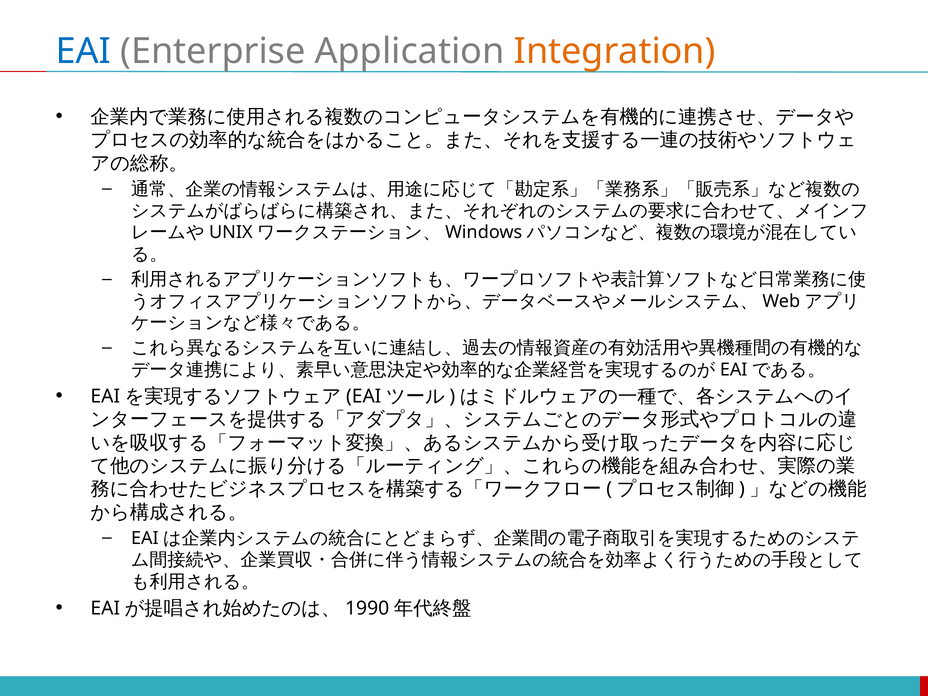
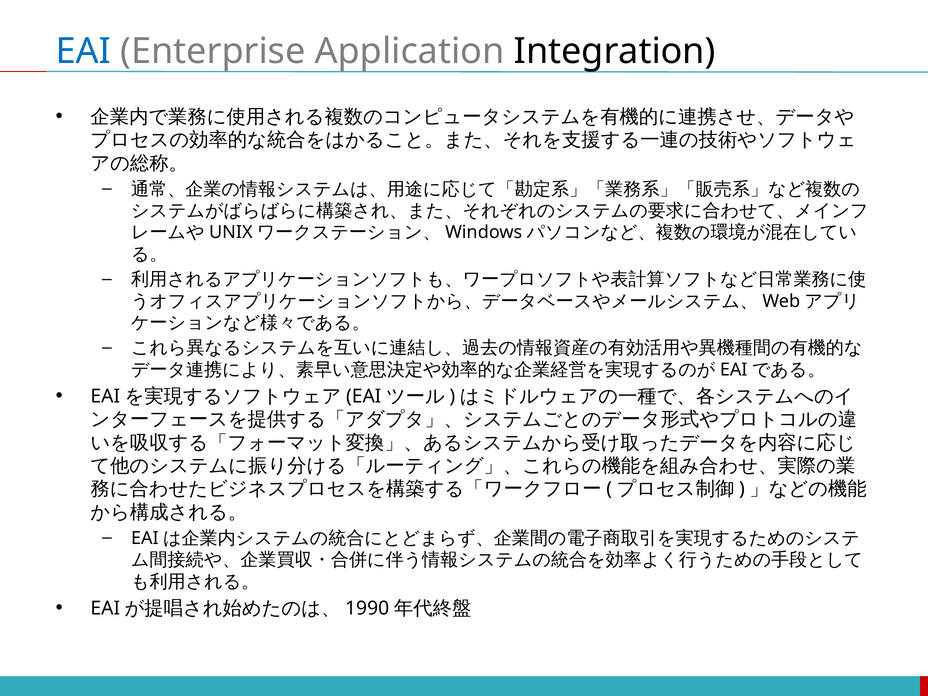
Integration colour: orange -> black
